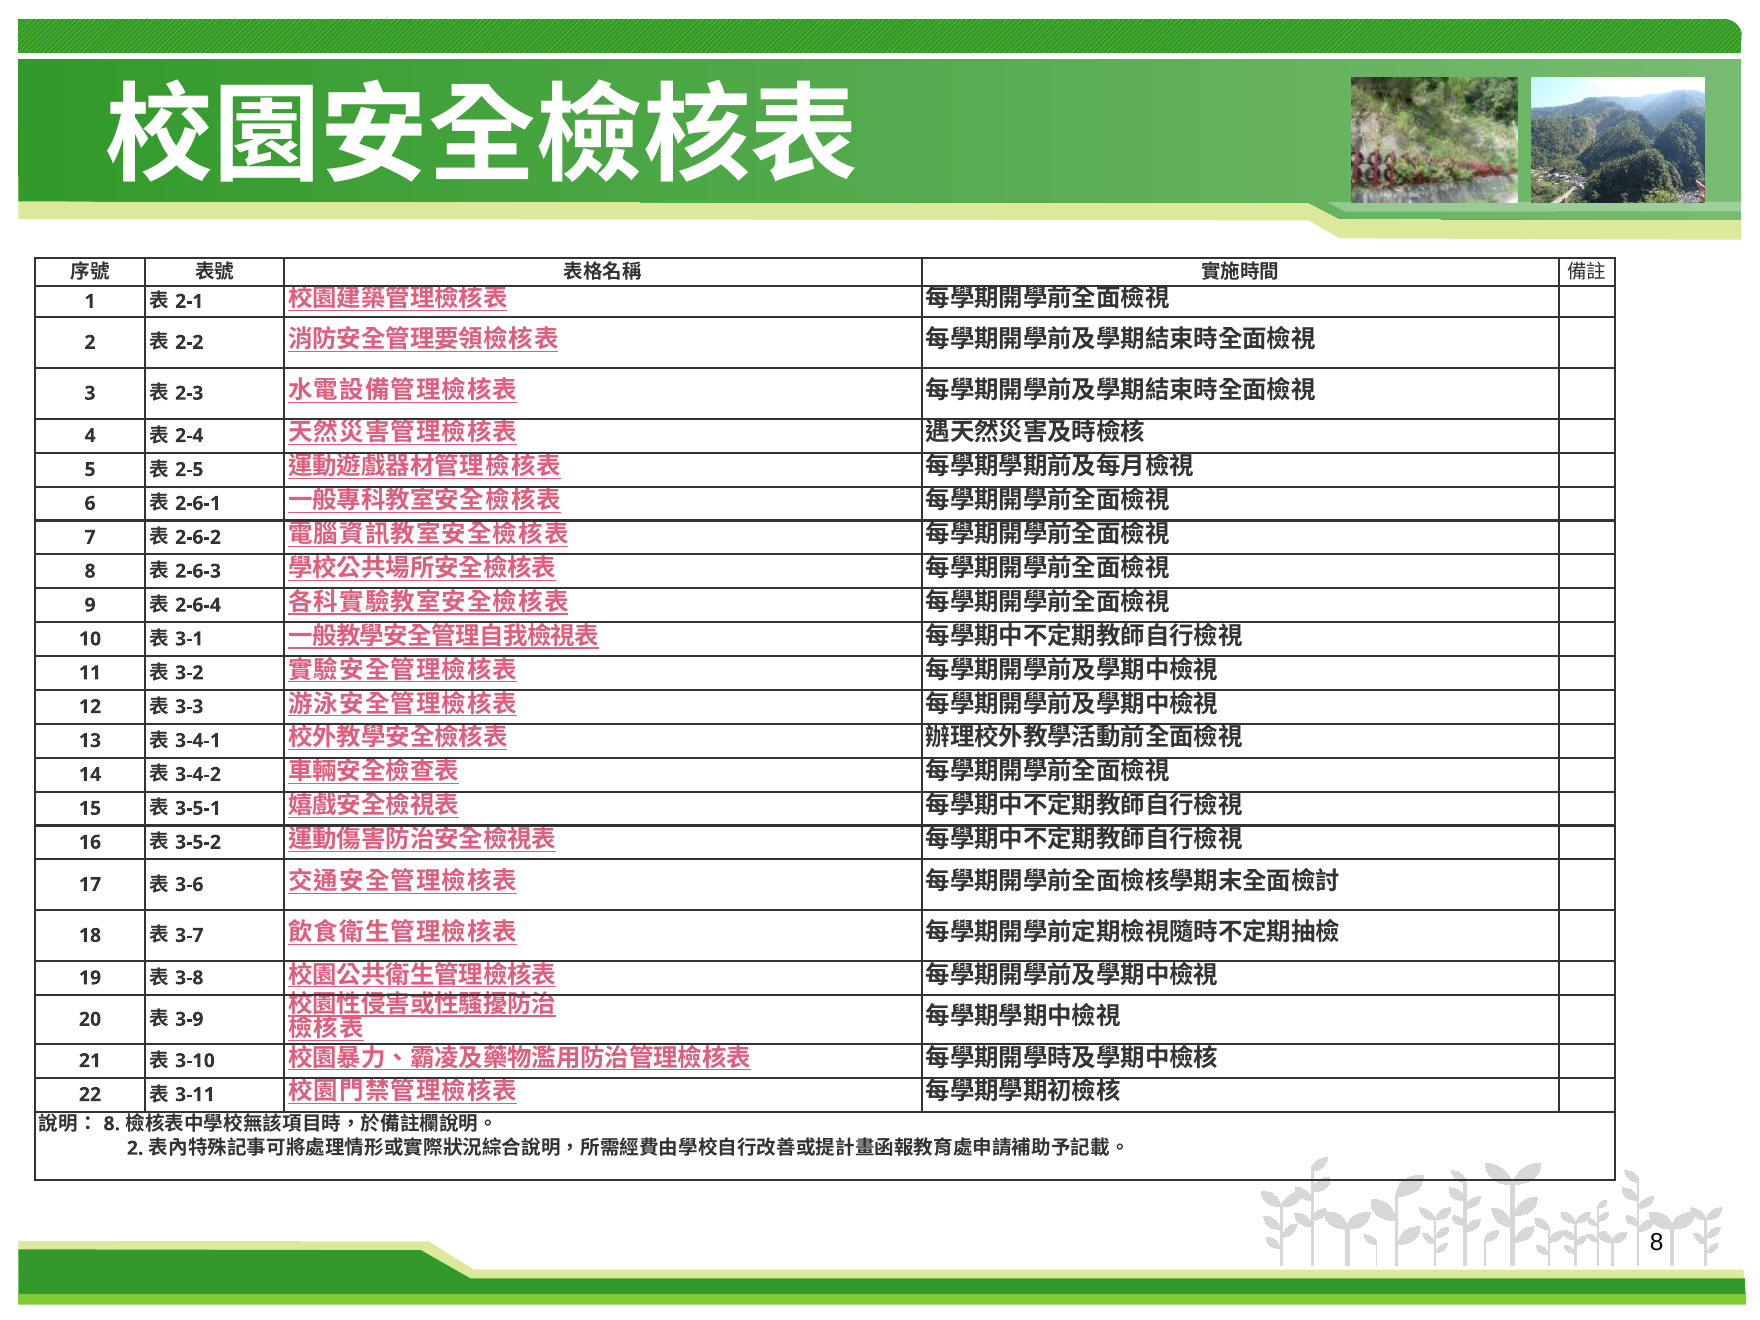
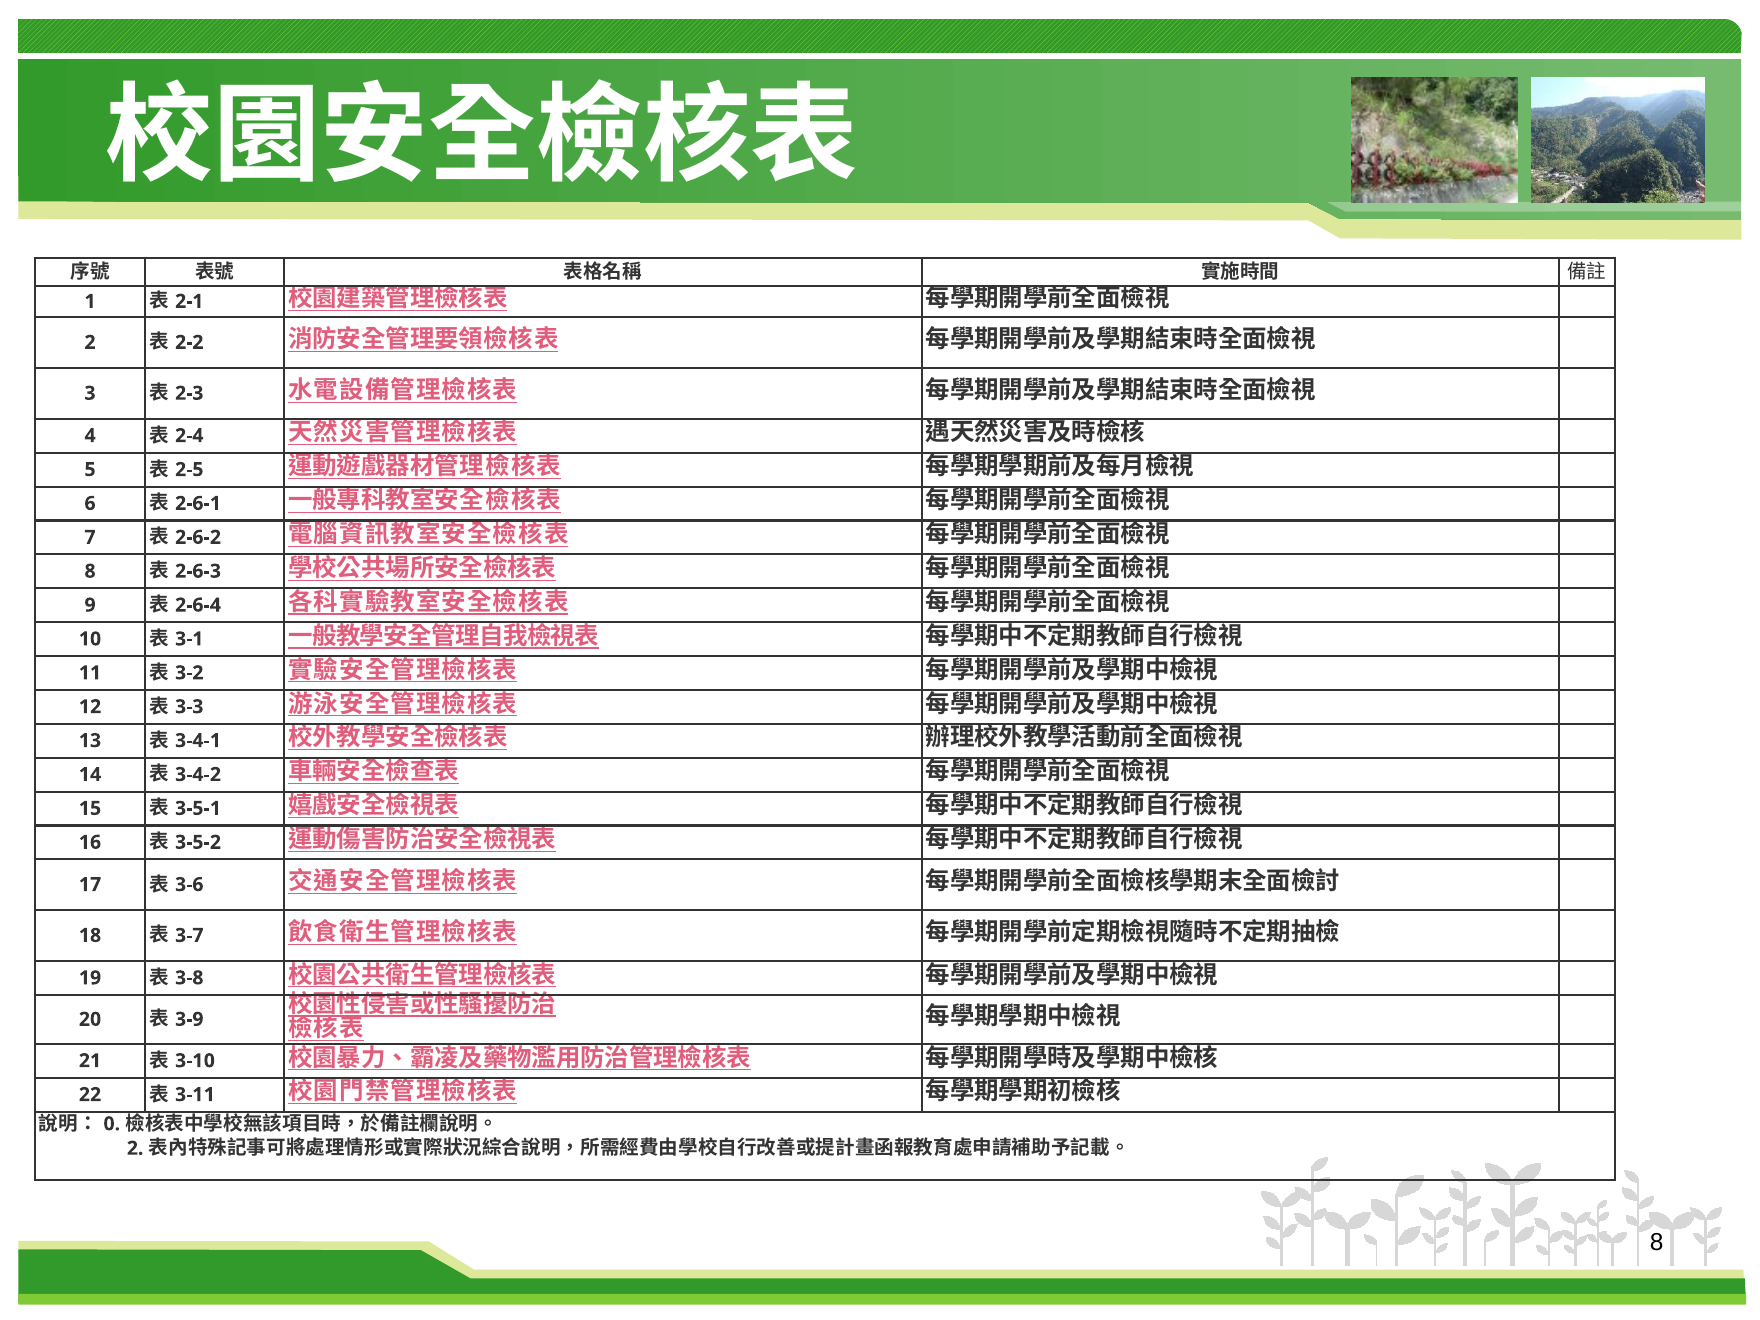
8 at (112, 1124): 8 -> 0
